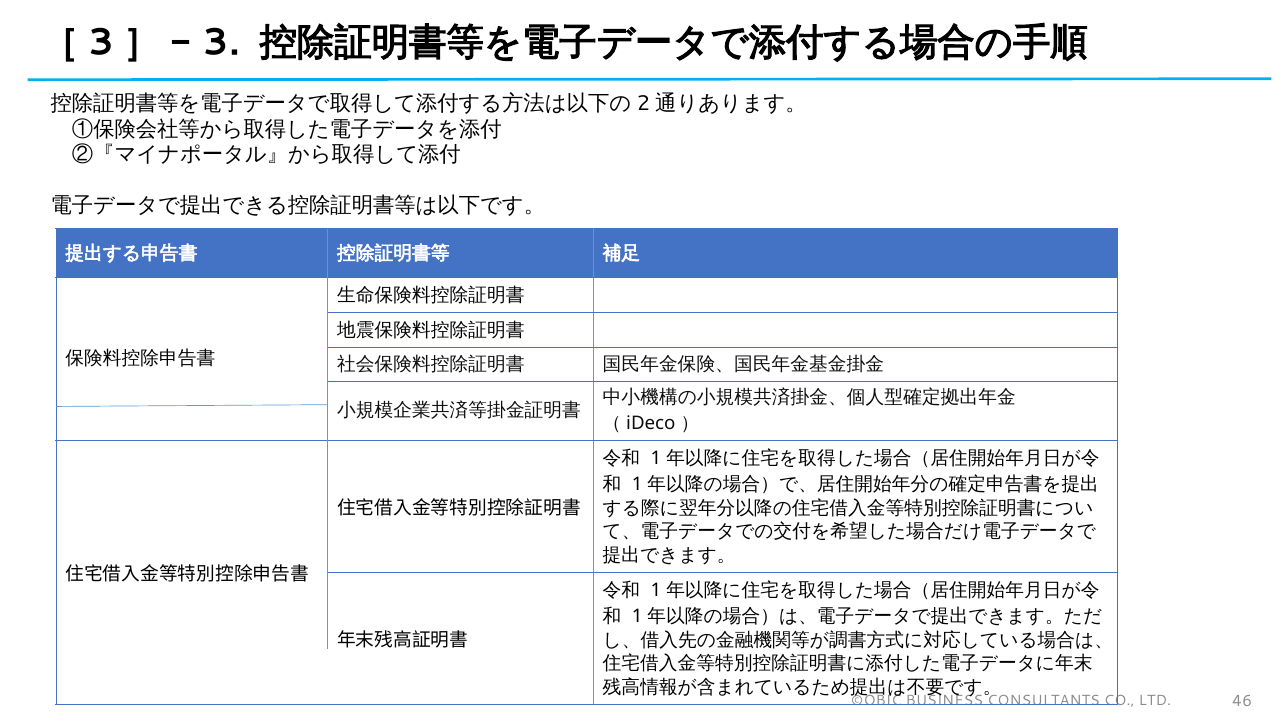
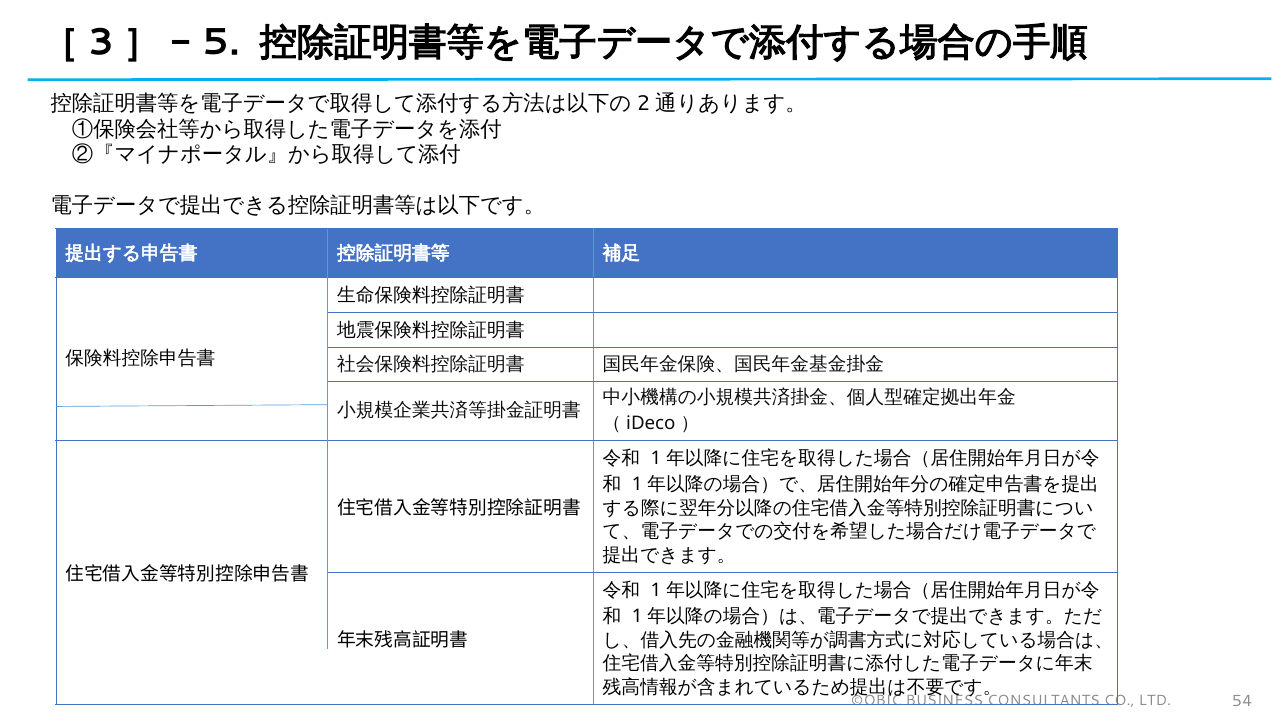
3: 3 -> 5
46: 46 -> 54
